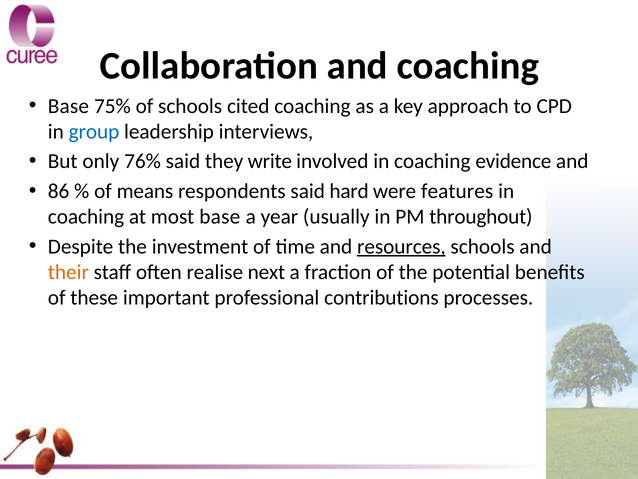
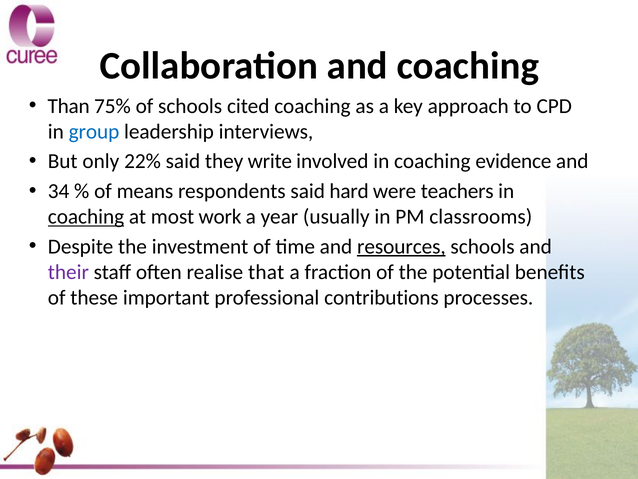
Base at (68, 106): Base -> Than
76%: 76% -> 22%
86: 86 -> 34
features: features -> teachers
coaching at (86, 217) underline: none -> present
most base: base -> work
throughout: throughout -> classrooms
their colour: orange -> purple
next: next -> that
